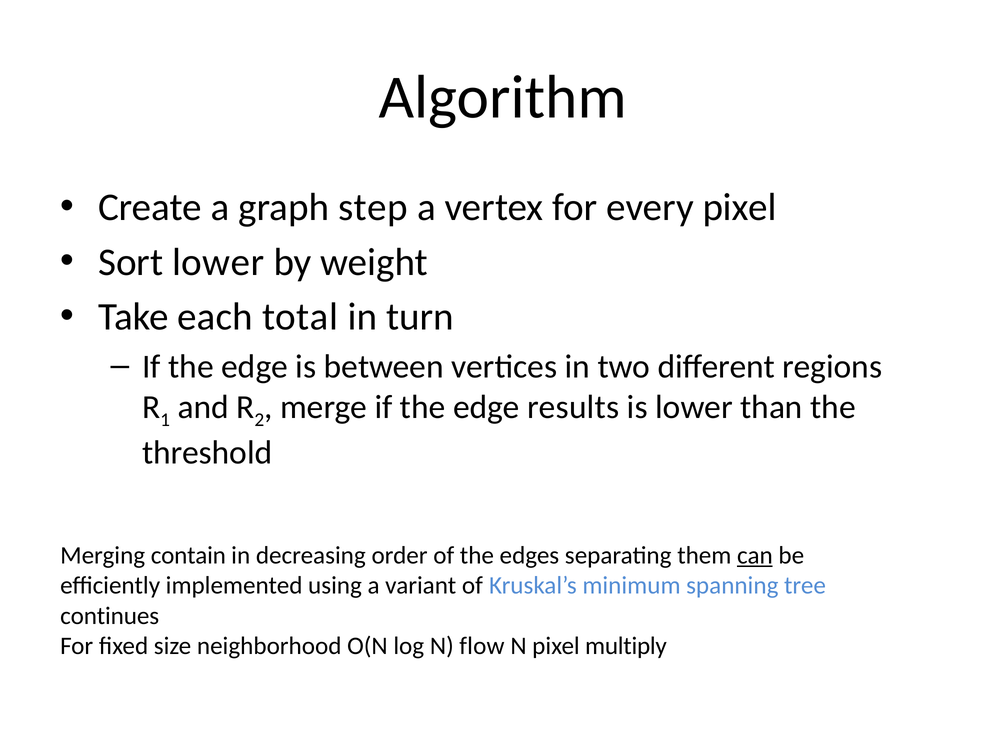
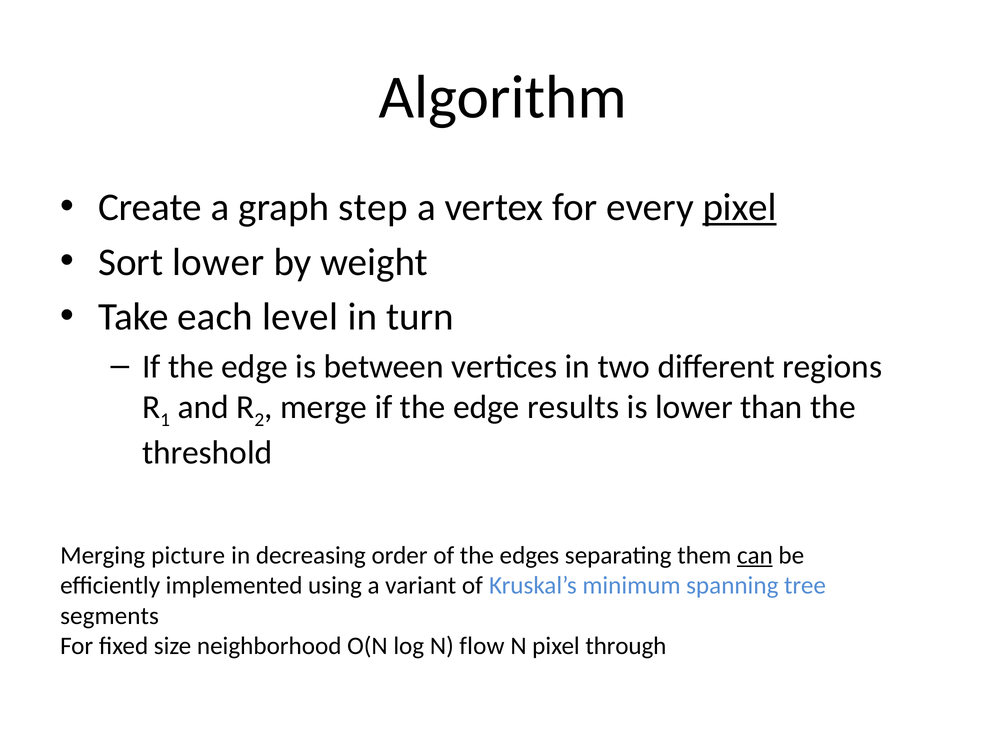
pixel at (740, 207) underline: none -> present
total: total -> level
contain: contain -> picture
continues: continues -> segments
multiply: multiply -> through
